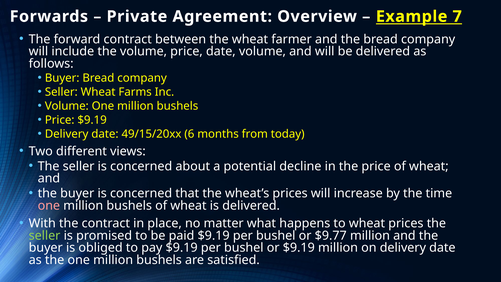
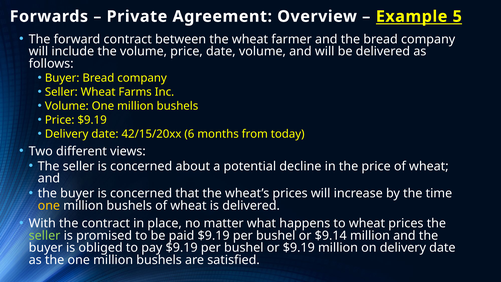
7: 7 -> 5
49/15/20xx: 49/15/20xx -> 42/15/20xx
one at (49, 205) colour: pink -> yellow
$9.77: $9.77 -> $9.14
